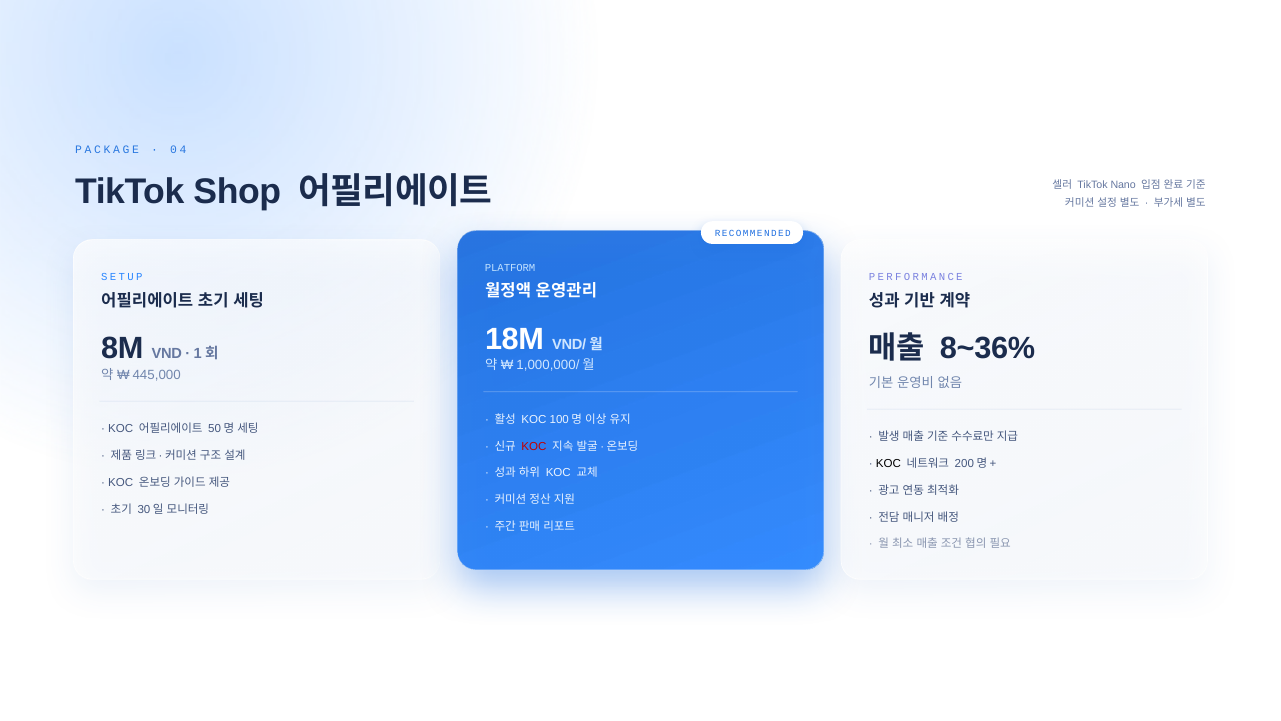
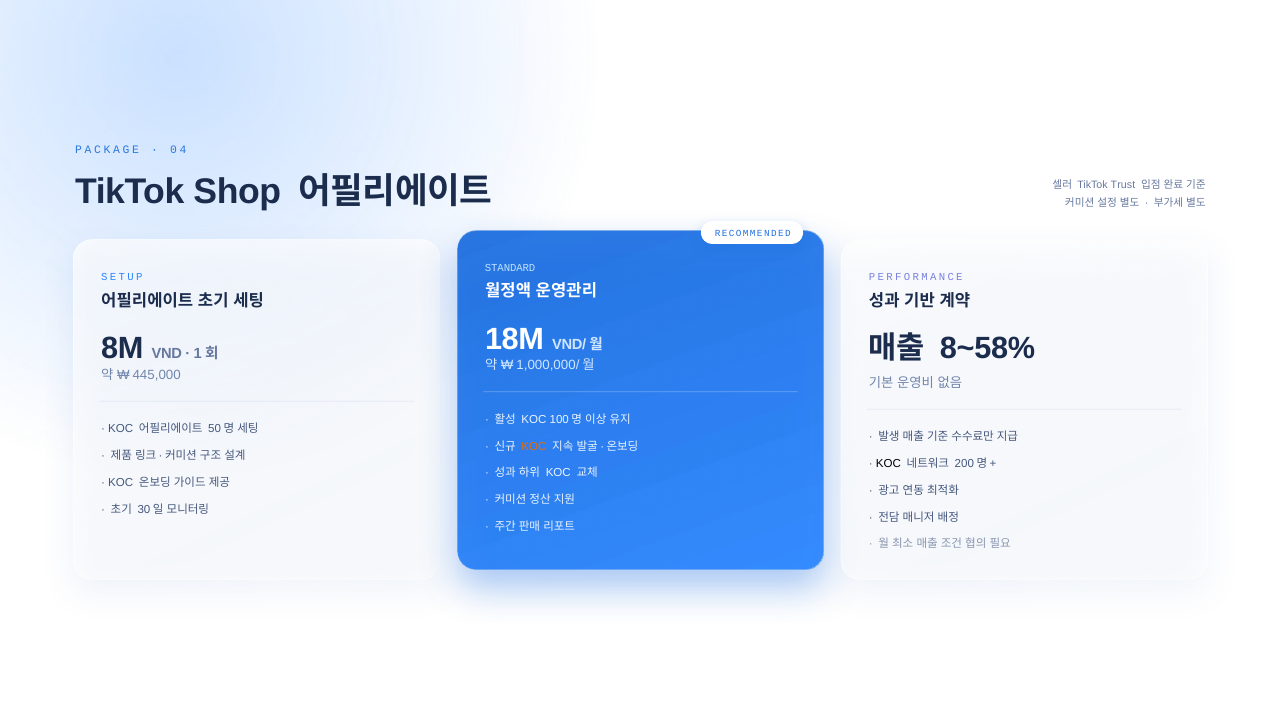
Nano: Nano -> Trust
PLATFORM: PLATFORM -> STANDARD
8~36%: 8~36% -> 8~58%
KOC at (534, 446) colour: red -> orange
